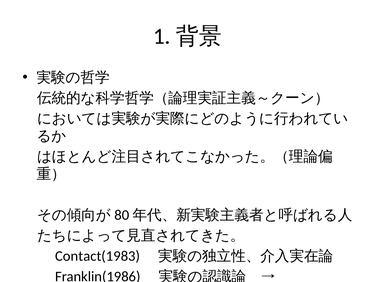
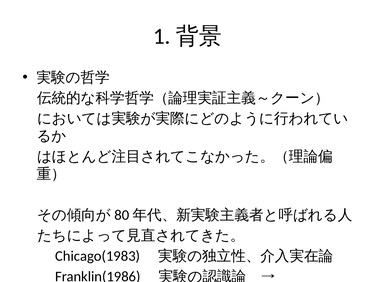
Contact(1983: Contact(1983 -> Chicago(1983
